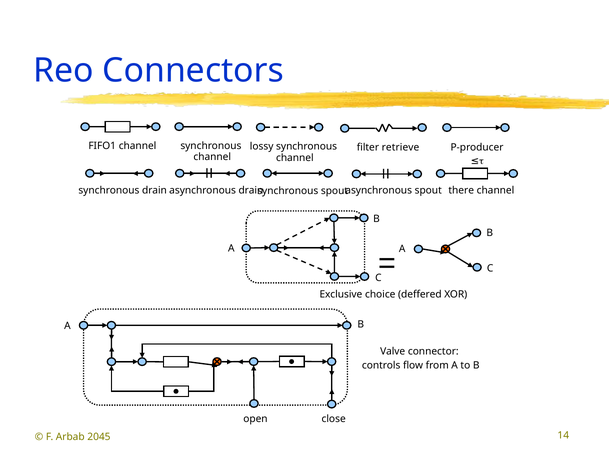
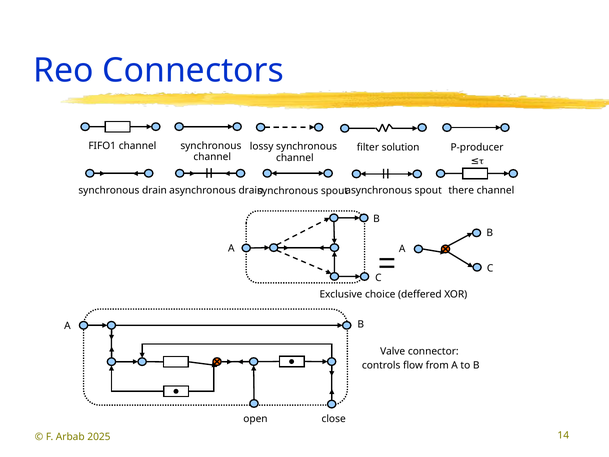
retrieve: retrieve -> solution
2045: 2045 -> 2025
